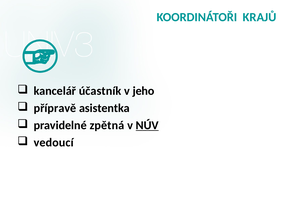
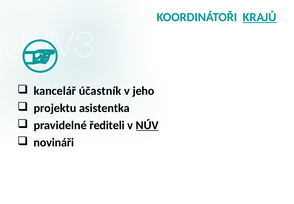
KRAJŮ underline: none -> present
přípravě: přípravě -> projektu
zpětná: zpětná -> řediteli
vedoucí: vedoucí -> novináři
